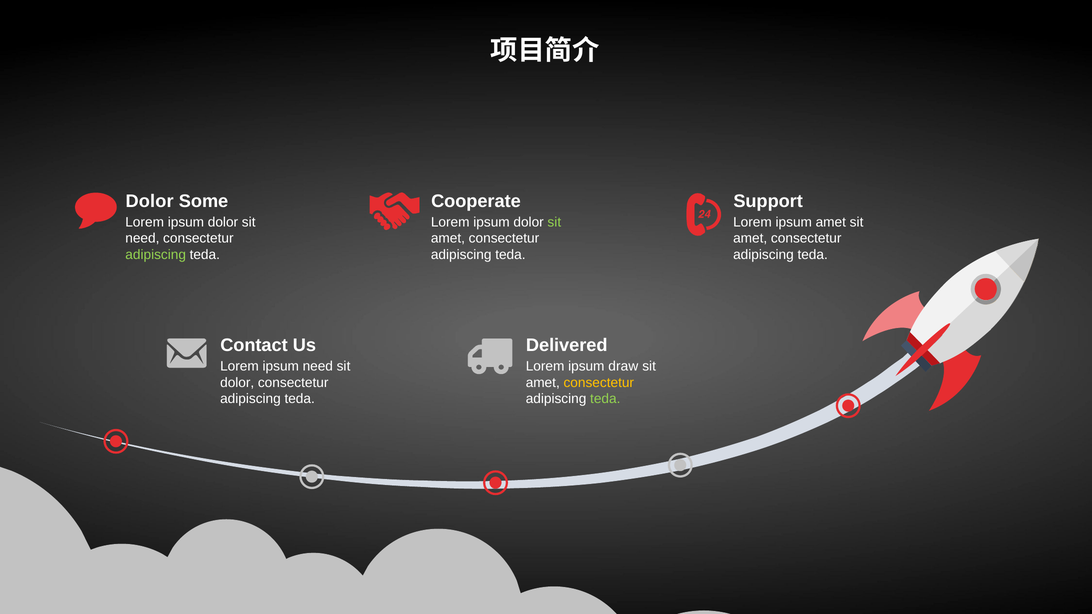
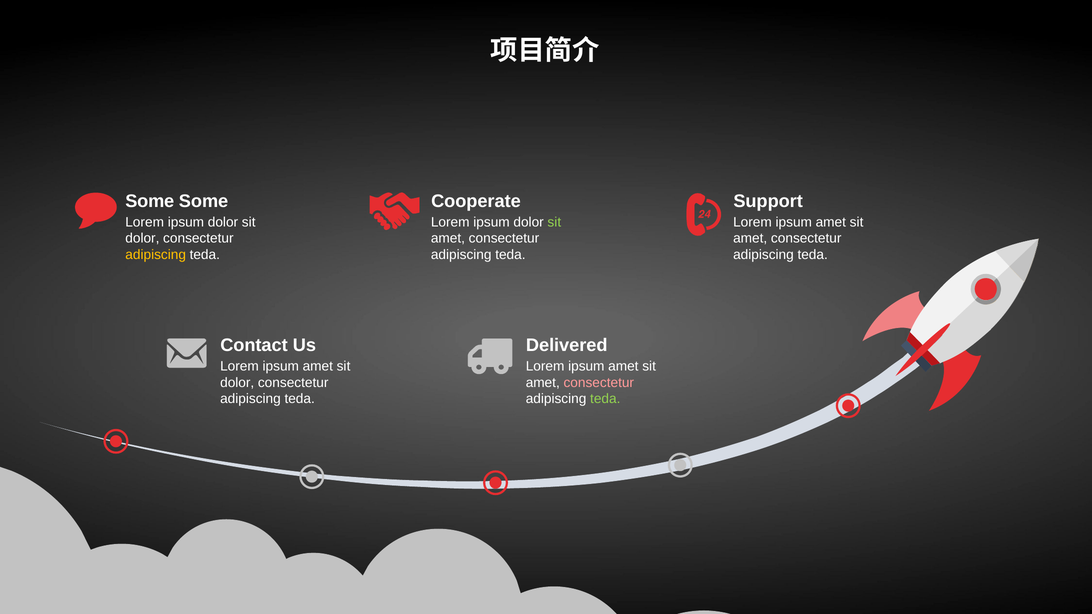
Dolor at (150, 201): Dolor -> Some
need at (142, 239): need -> dolor
adipiscing at (156, 255) colour: light green -> yellow
need at (318, 366): need -> amet
draw at (623, 366): draw -> amet
consectetur at (599, 383) colour: yellow -> pink
